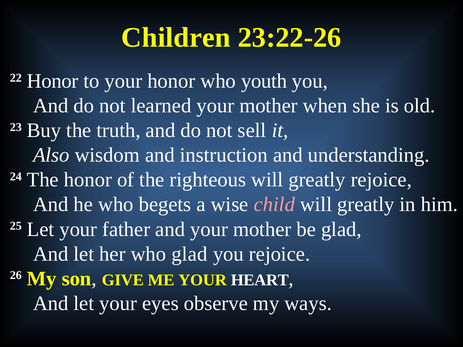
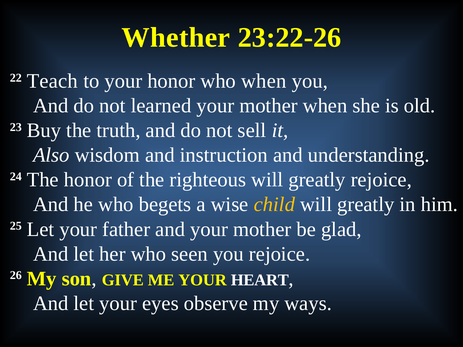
Children: Children -> Whether
22 Honor: Honor -> Teach
who youth: youth -> when
child colour: pink -> yellow
who glad: glad -> seen
